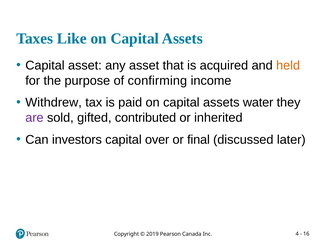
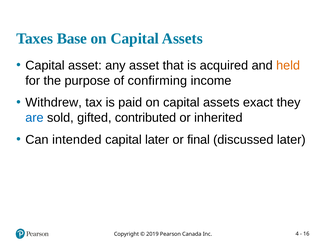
Like: Like -> Base
water: water -> exact
are colour: purple -> blue
investors: investors -> intended
capital over: over -> later
